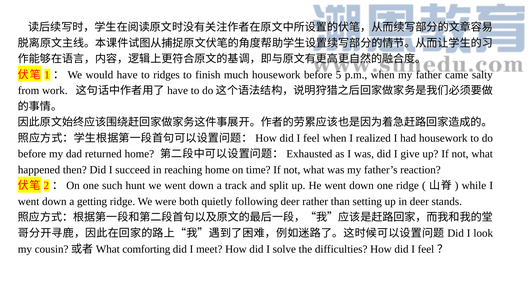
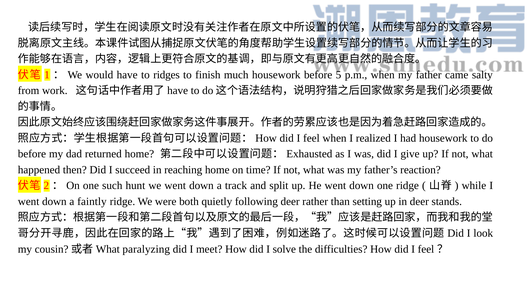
getting: getting -> faintly
comforting: comforting -> paralyzing
